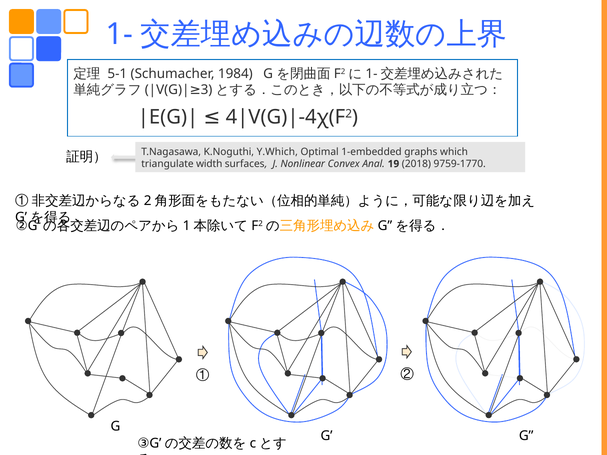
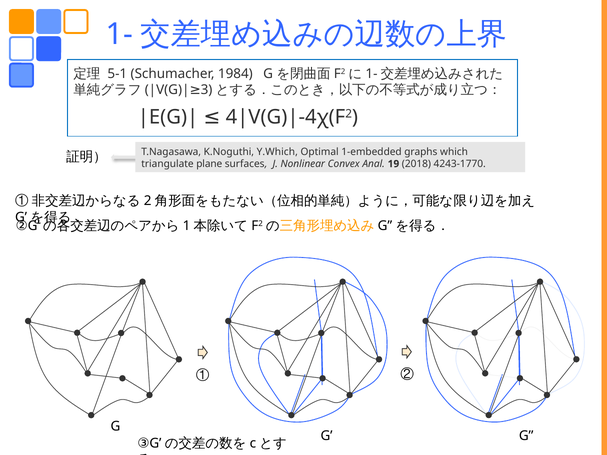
width: width -> plane
9759-1770: 9759-1770 -> 4243-1770
